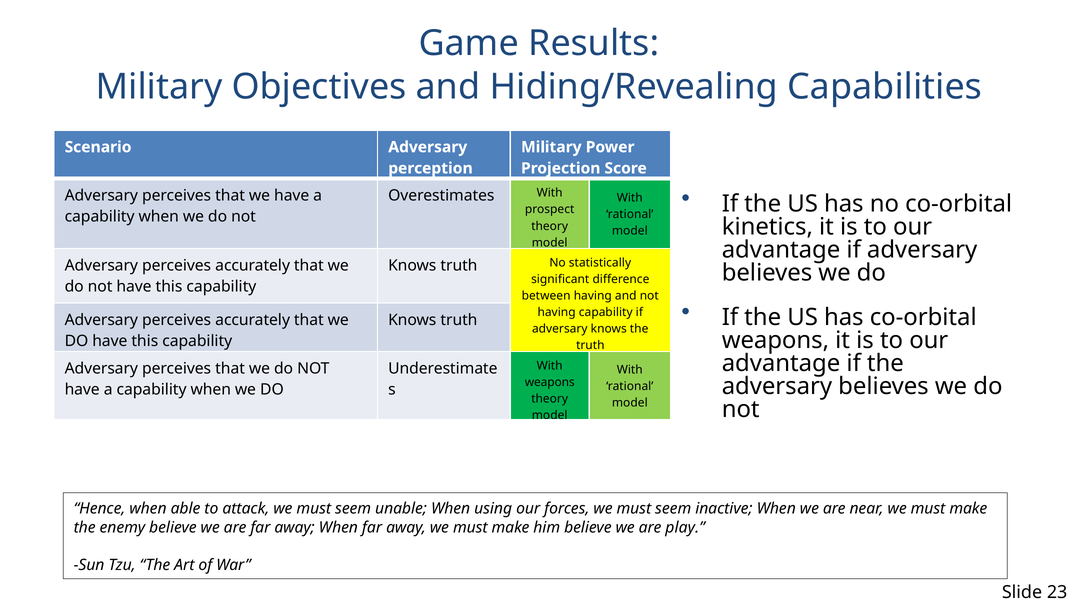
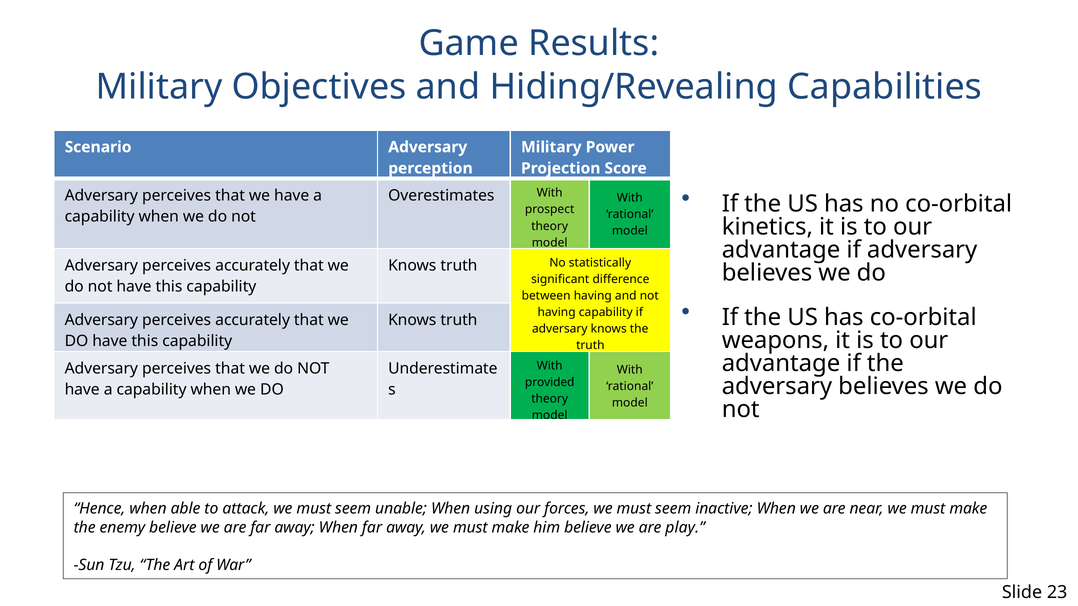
weapons at (550, 383): weapons -> provided
